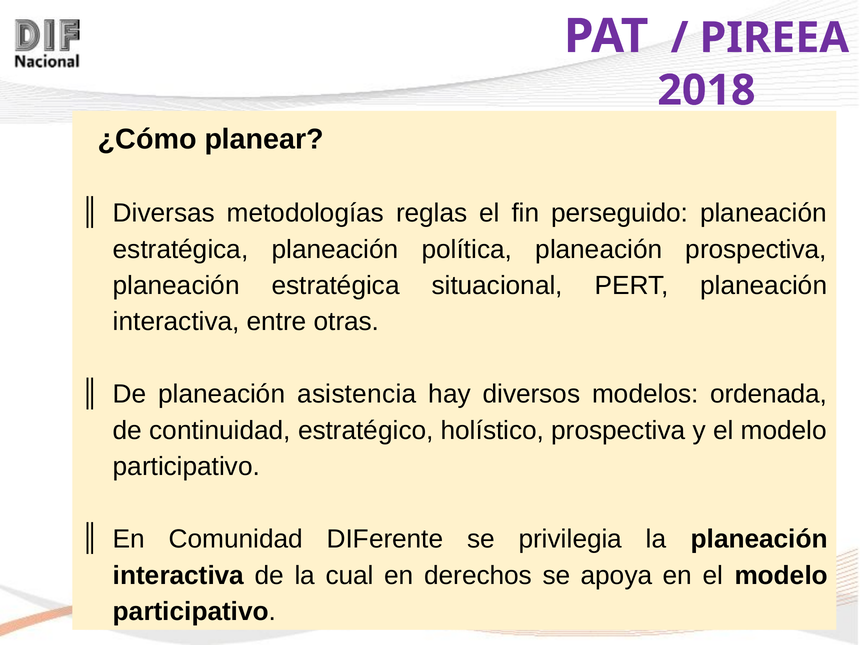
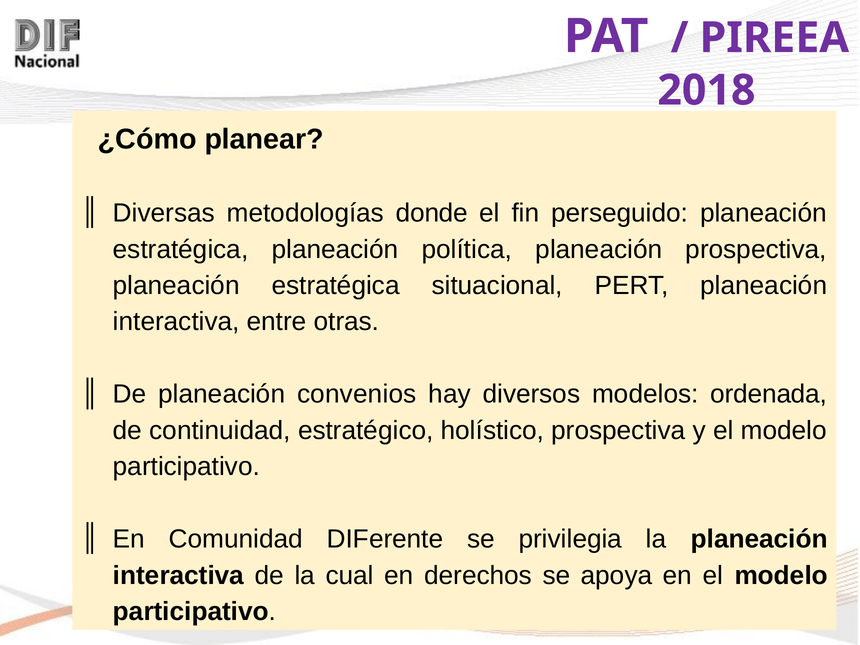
reglas: reglas -> donde
asistencia: asistencia -> convenios
